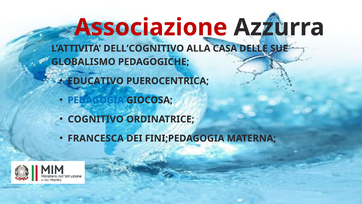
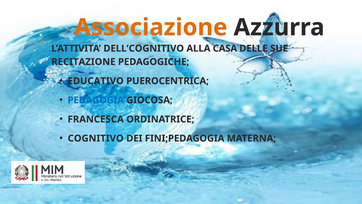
Associazione colour: red -> orange
GLOBALISMO: GLOBALISMO -> RECITAZIONE
COGNITIVO: COGNITIVO -> FRANCESCA
FRANCESCA: FRANCESCA -> COGNITIVO
